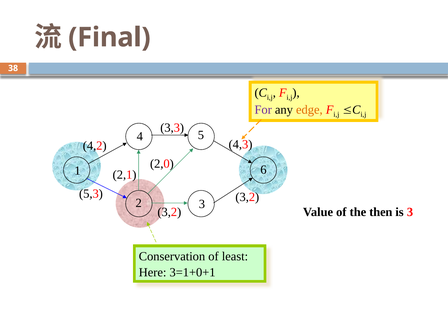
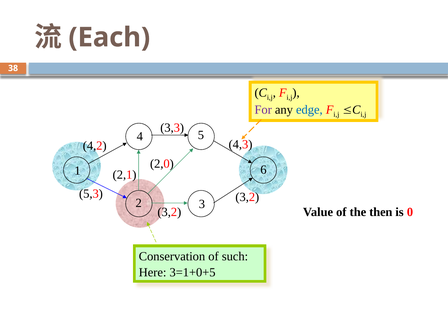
Final: Final -> Each
edge colour: orange -> blue
is 3: 3 -> 0
least: least -> such
3=1+0+1: 3=1+0+1 -> 3=1+0+5
